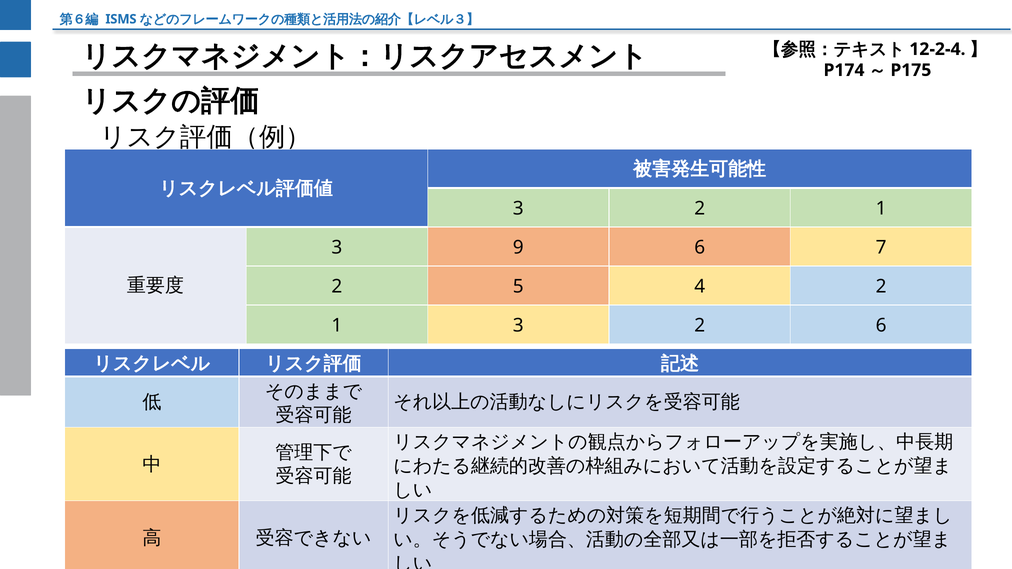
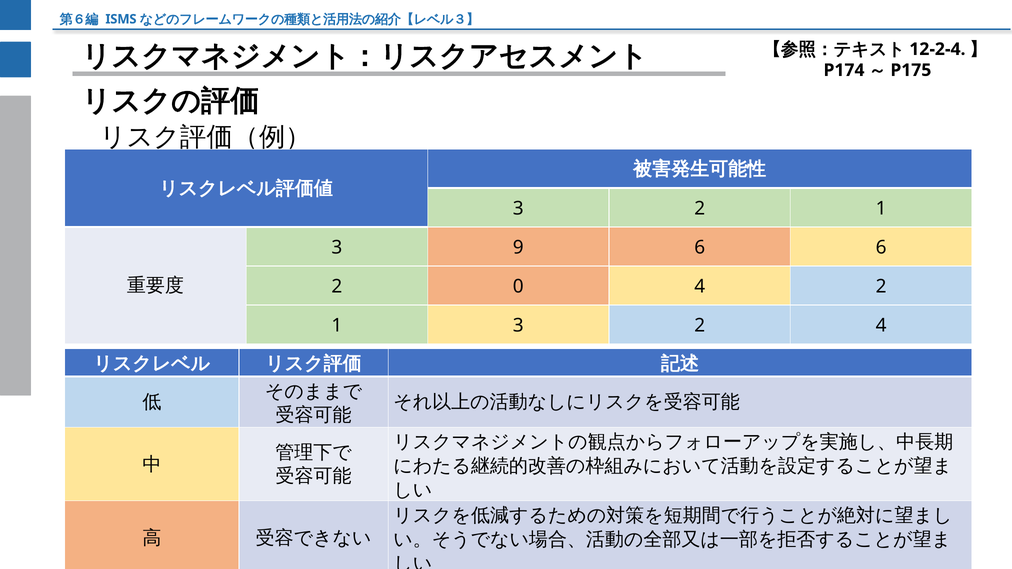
6 7: 7 -> 6
5: 5 -> 0
2 6: 6 -> 4
